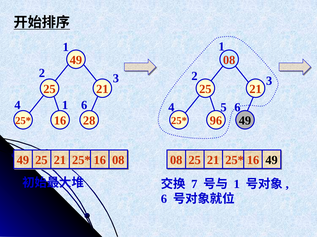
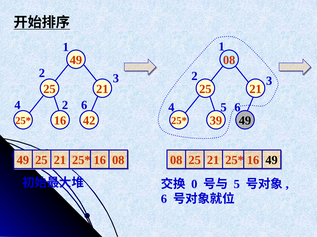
1 at (65, 105): 1 -> 2
28: 28 -> 42
96: 96 -> 39
7: 7 -> 0
1 at (237, 185): 1 -> 5
